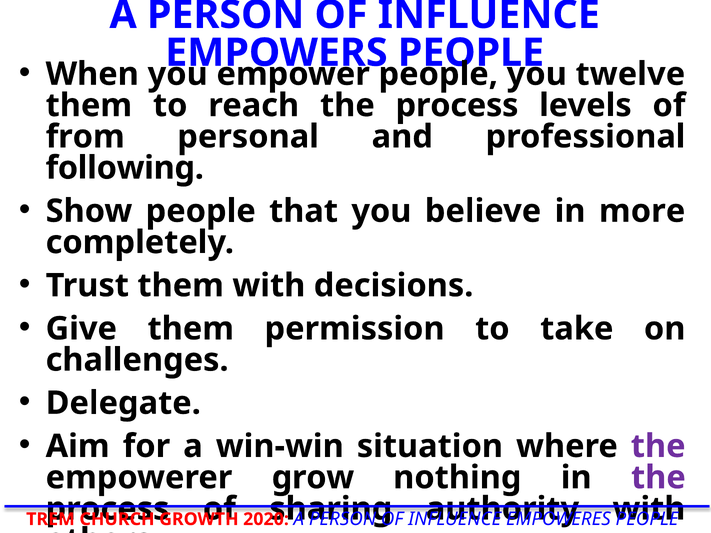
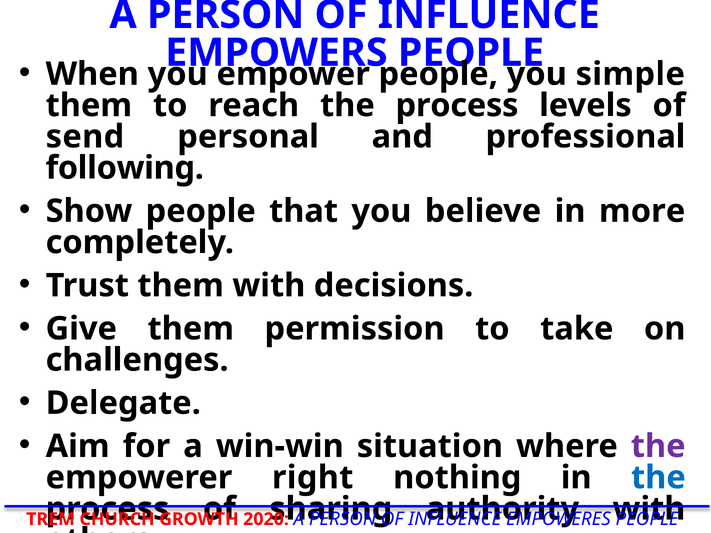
twelve: twelve -> simple
from: from -> send
grow: grow -> right
the at (658, 478) colour: purple -> blue
